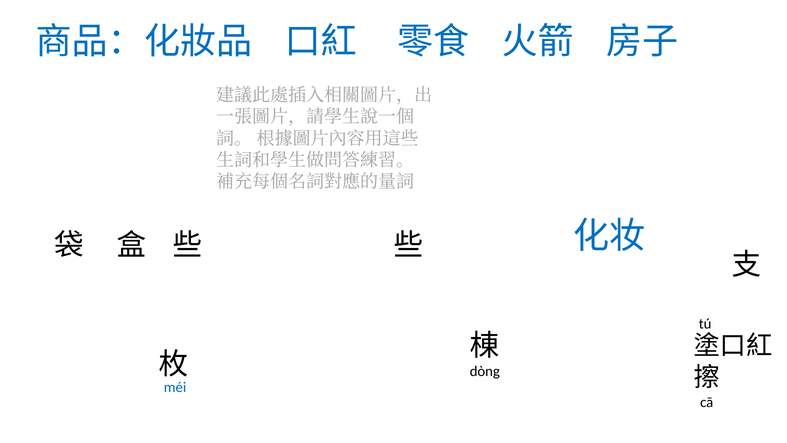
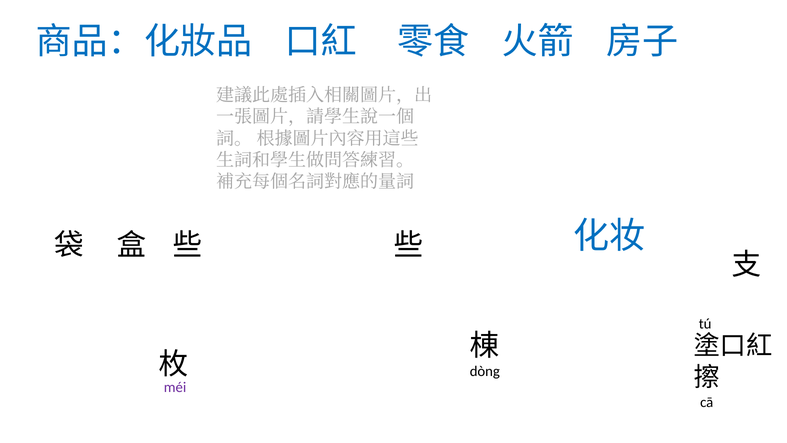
méi colour: blue -> purple
